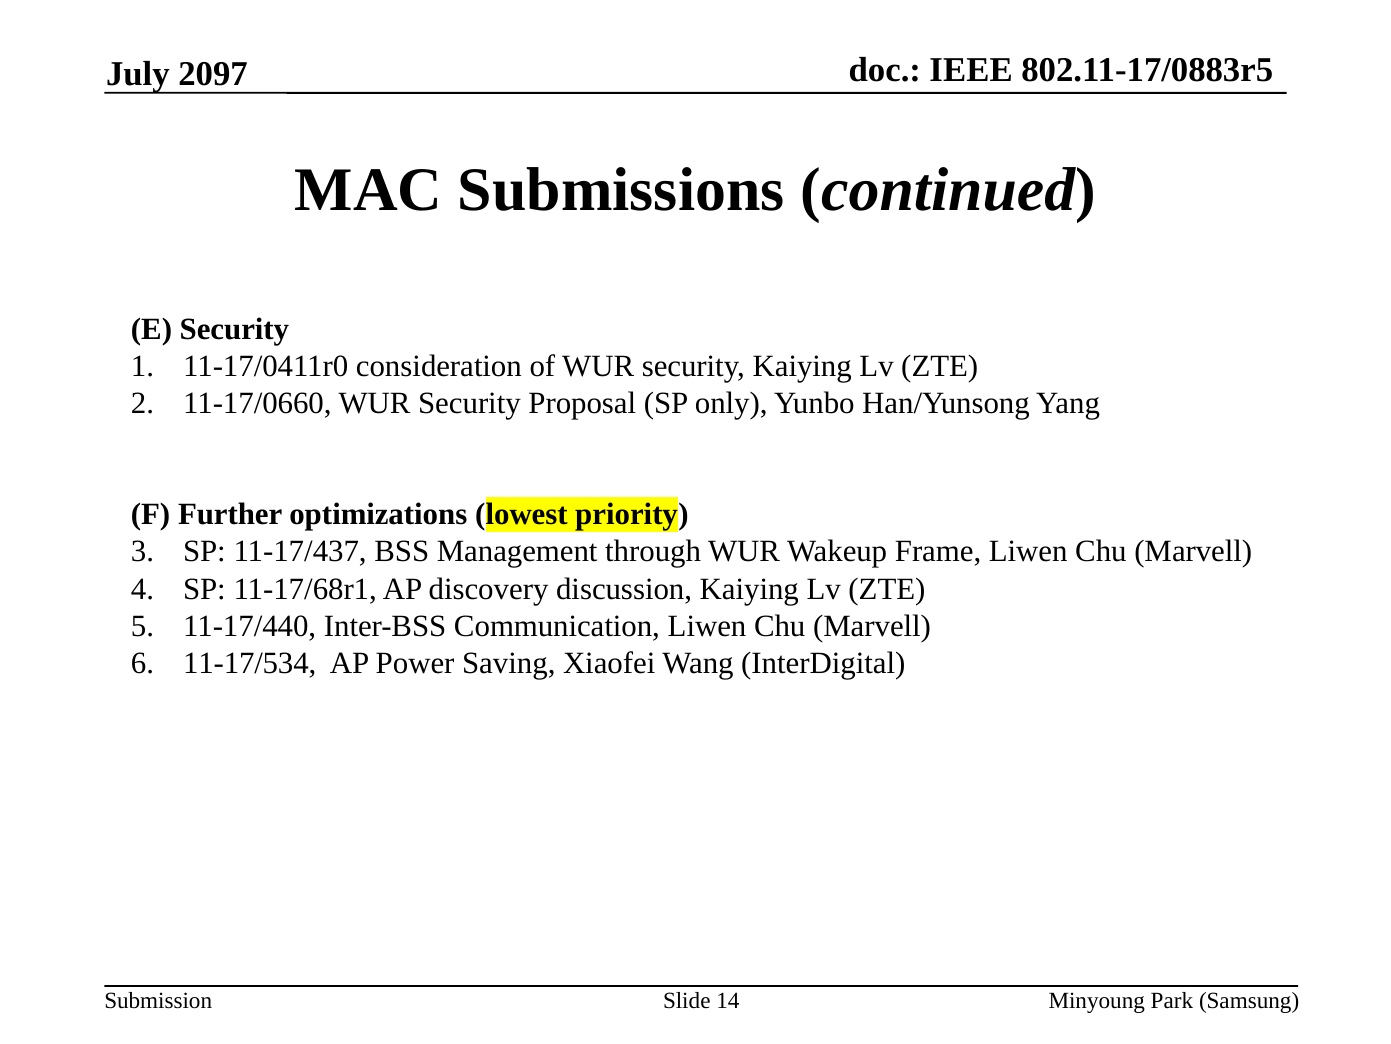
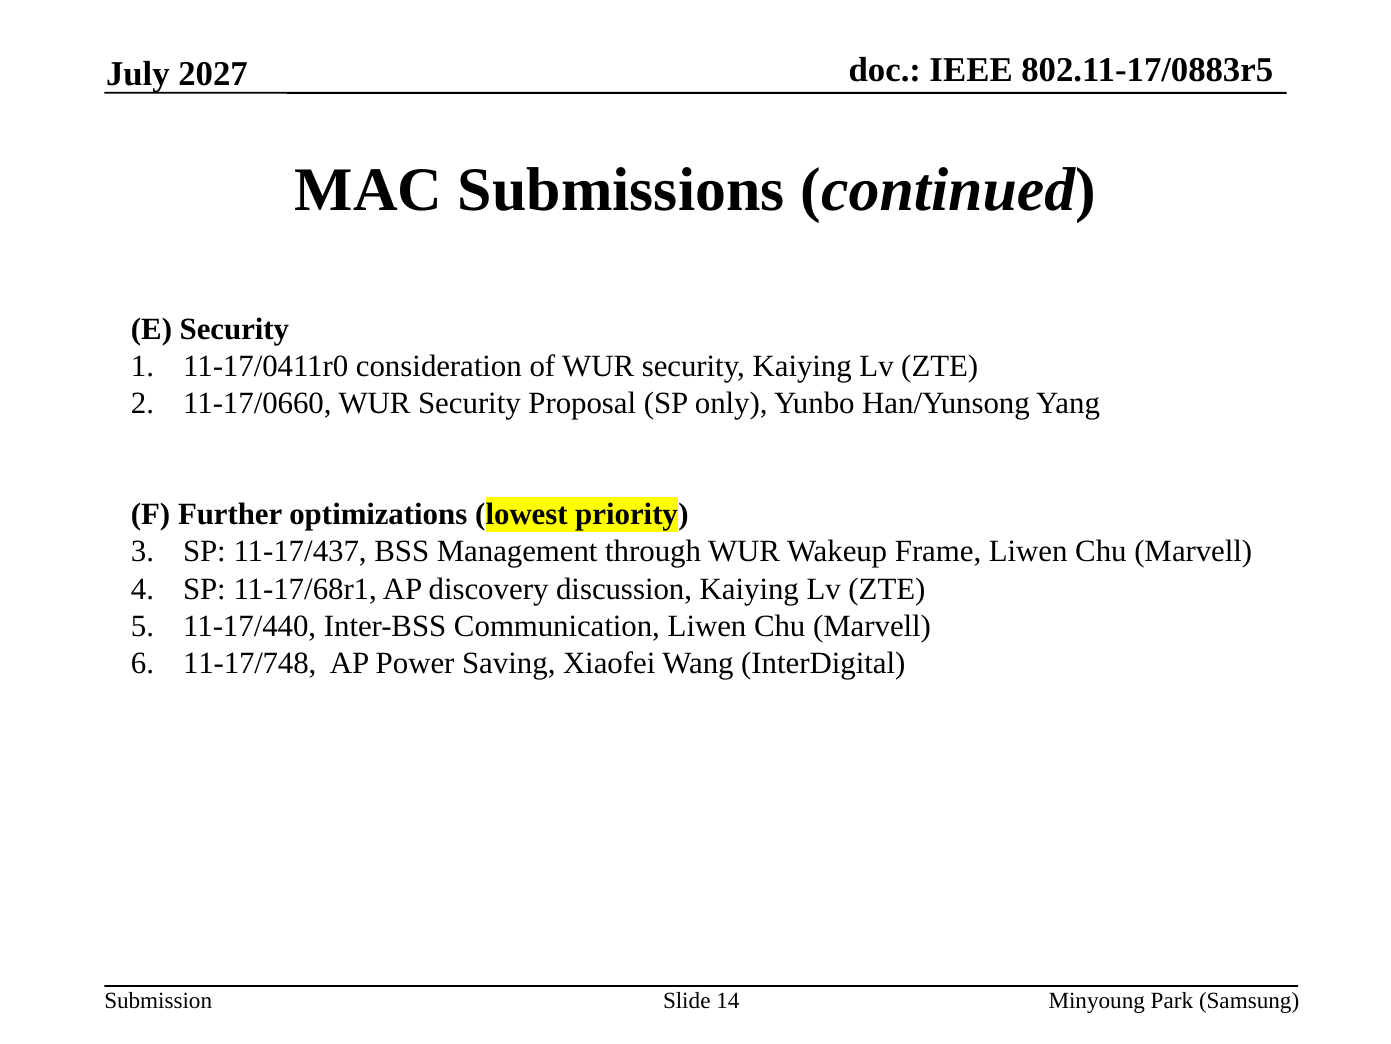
2097: 2097 -> 2027
11-17/534: 11-17/534 -> 11-17/748
